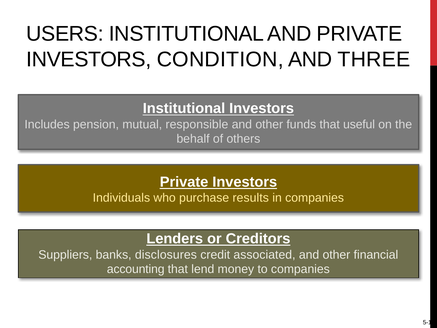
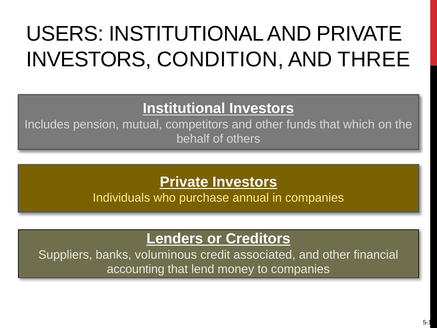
responsible: responsible -> competitors
useful: useful -> which
results: results -> annual
disclosures: disclosures -> voluminous
